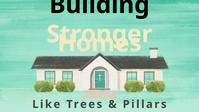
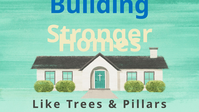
Building colour: black -> blue
